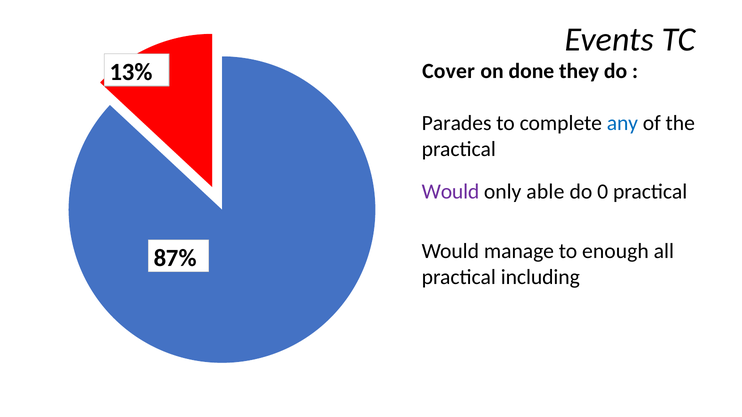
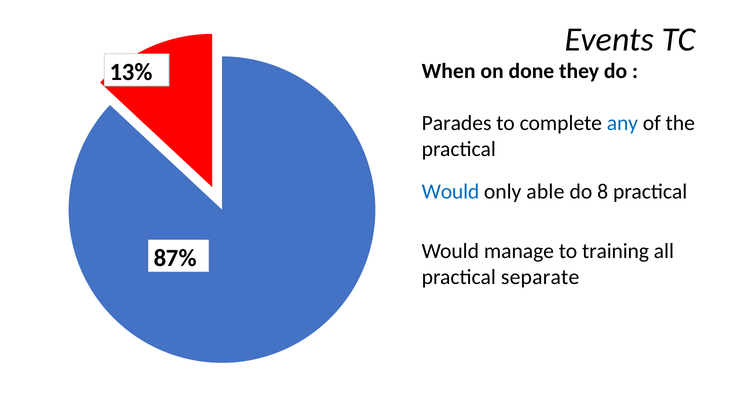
Cover: Cover -> When
Would at (451, 192) colour: purple -> blue
0: 0 -> 8
enough: enough -> training
including: including -> separate
